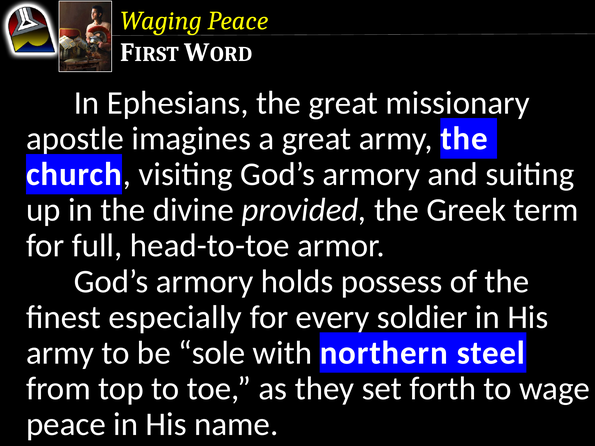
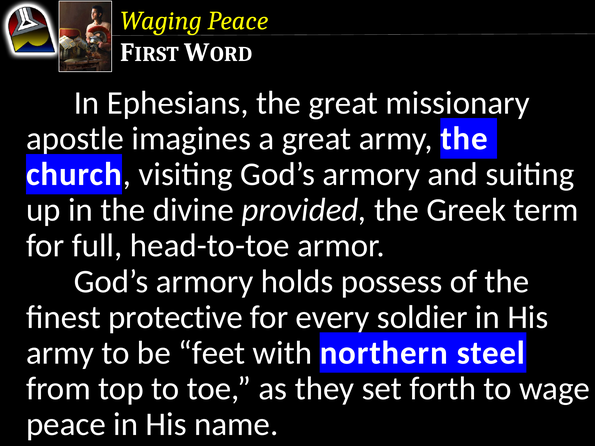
especially: especially -> protective
sole: sole -> feet
